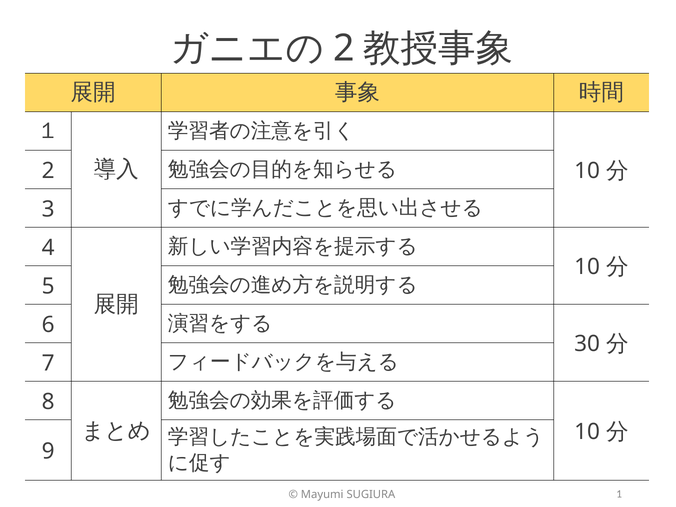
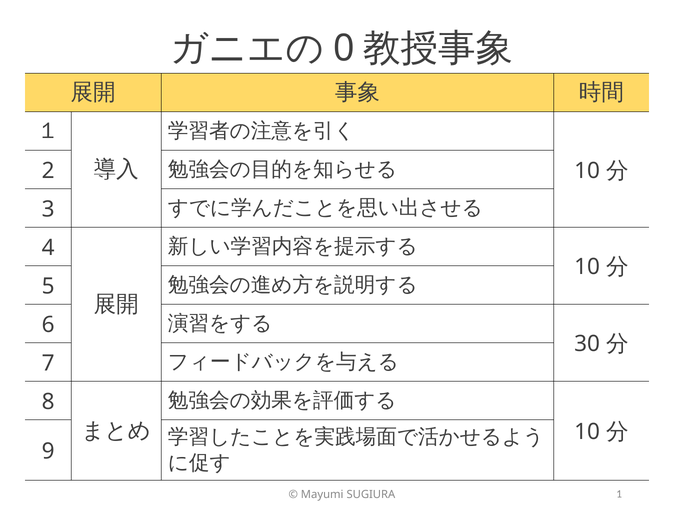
2 at (344, 48): 2 -> 0
